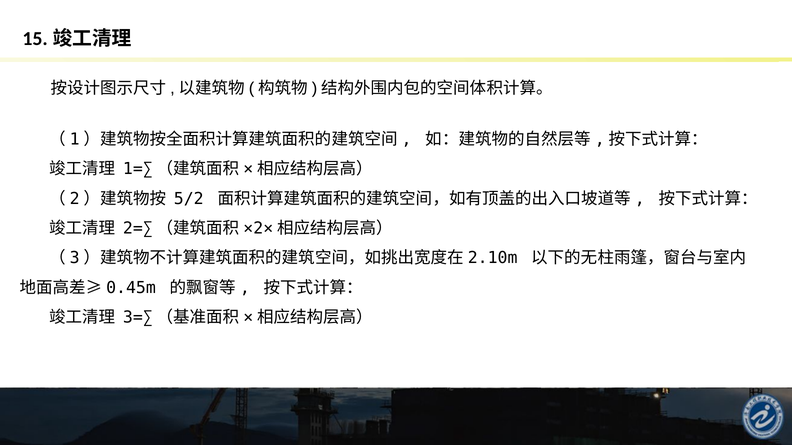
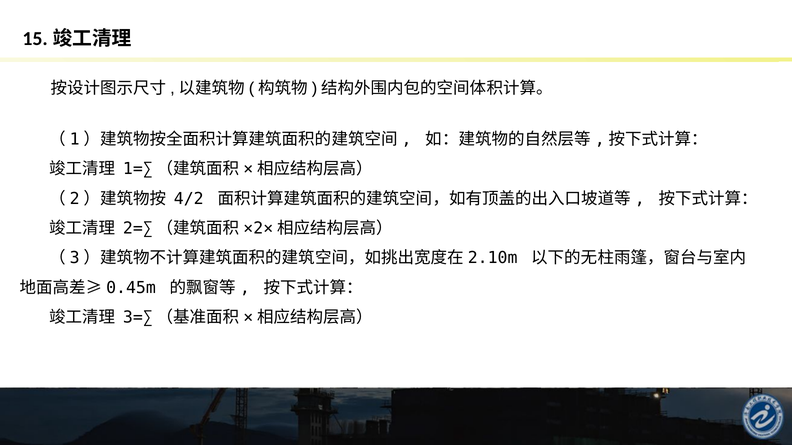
5/2: 5/2 -> 4/2
